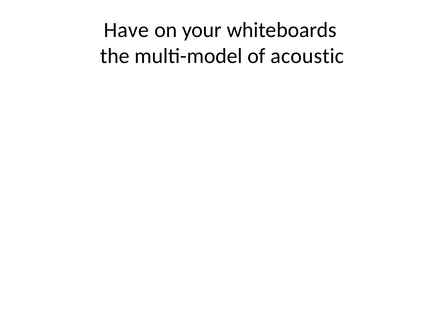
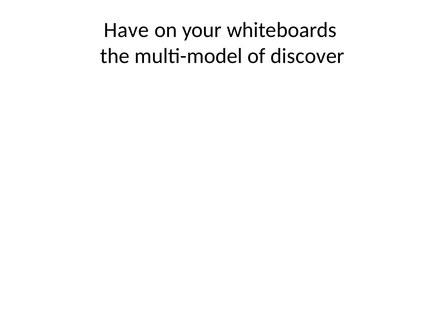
acoustic: acoustic -> discover
